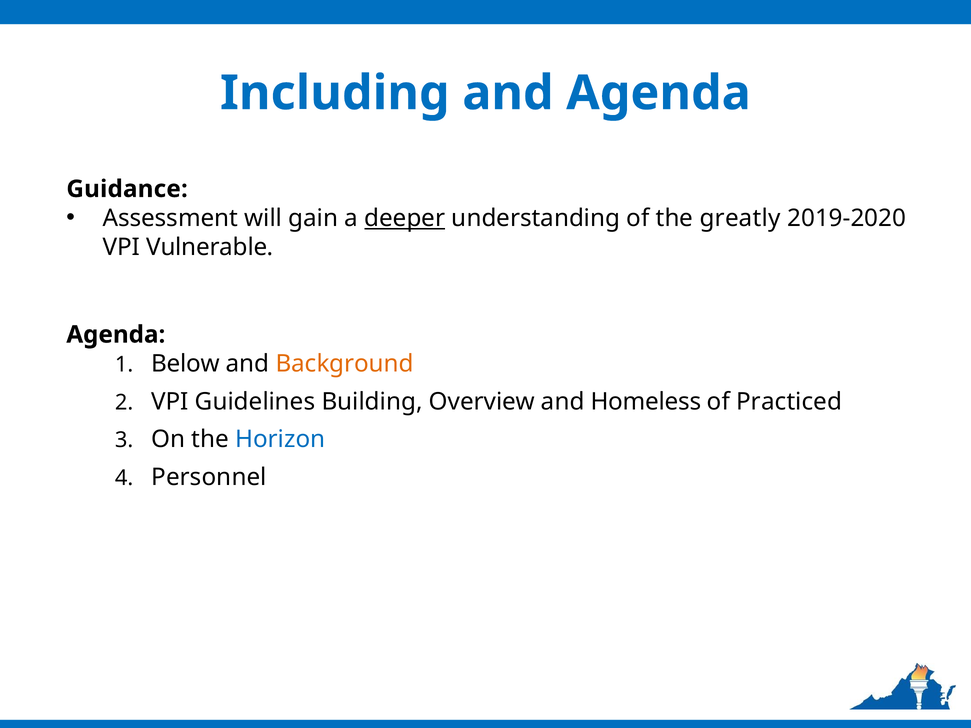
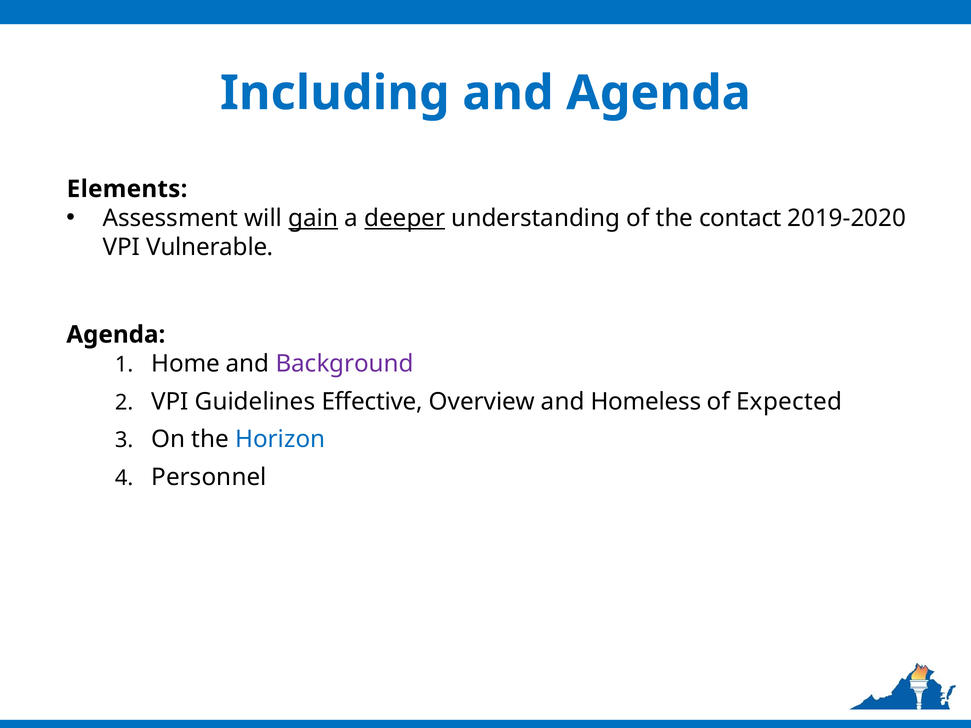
Guidance: Guidance -> Elements
gain underline: none -> present
greatly: greatly -> contact
Below: Below -> Home
Background colour: orange -> purple
Building: Building -> Effective
Practiced: Practiced -> Expected
